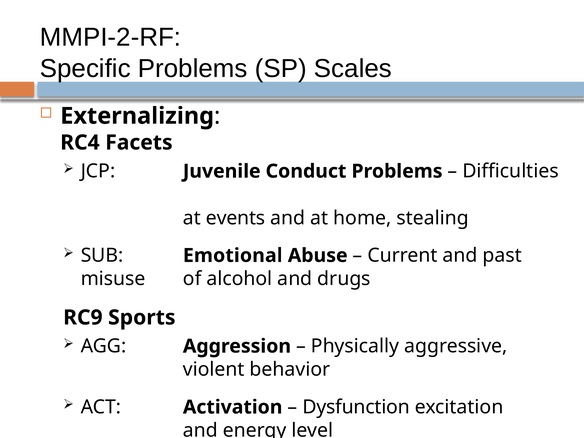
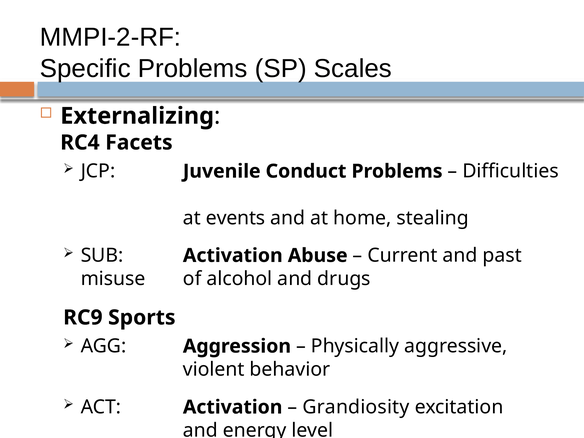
SUB Emotional: Emotional -> Activation
Dysfunction: Dysfunction -> Grandiosity
